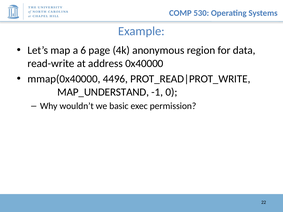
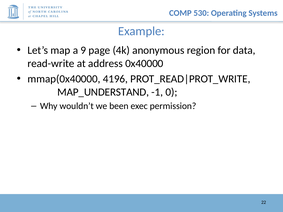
6: 6 -> 9
4496: 4496 -> 4196
basic: basic -> been
